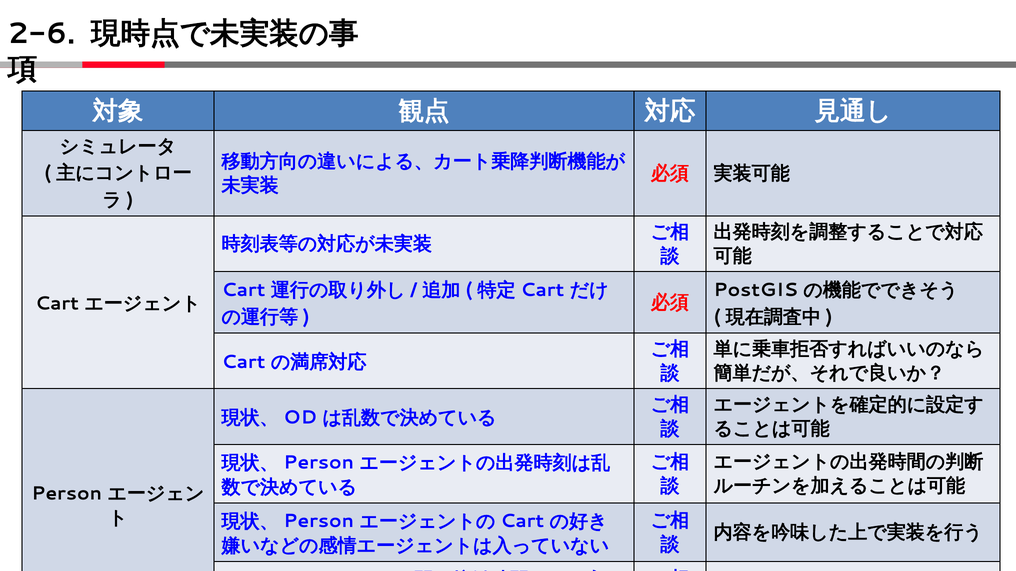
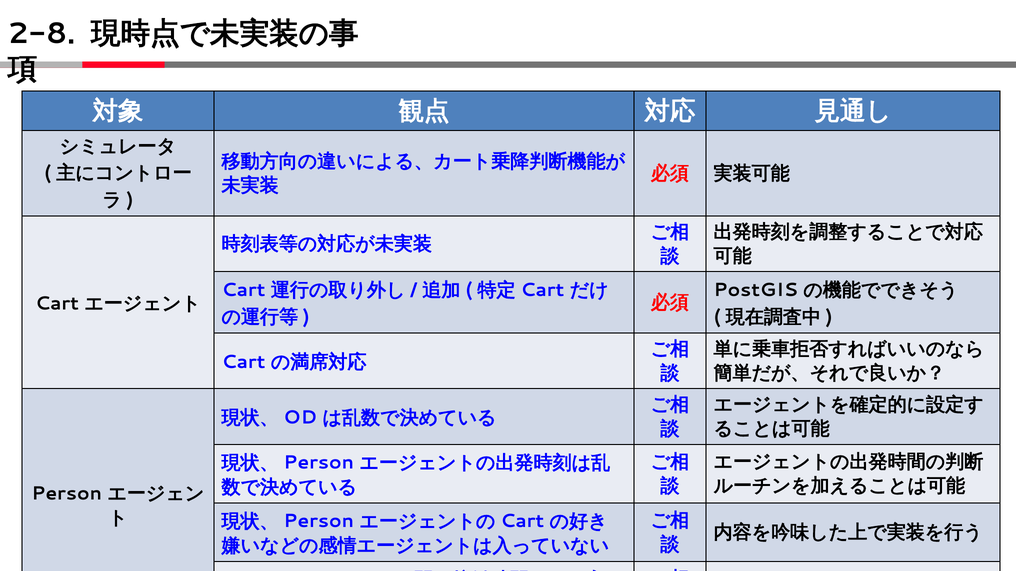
2-6: 2-6 -> 2-8
